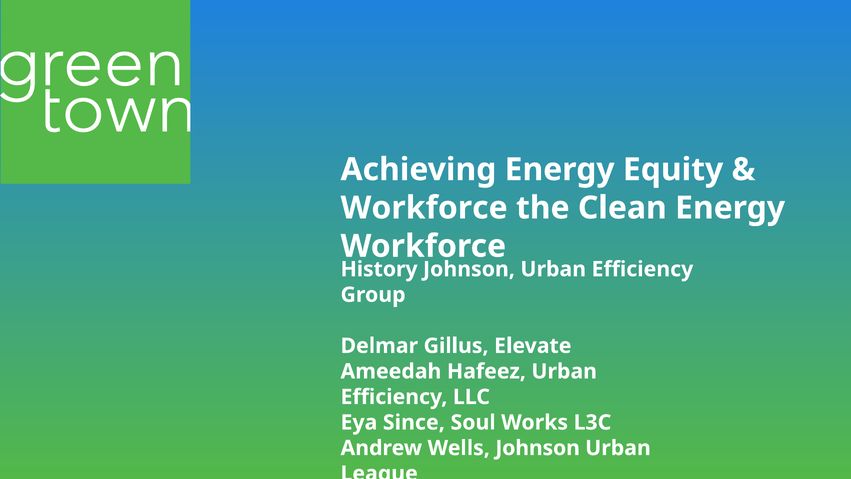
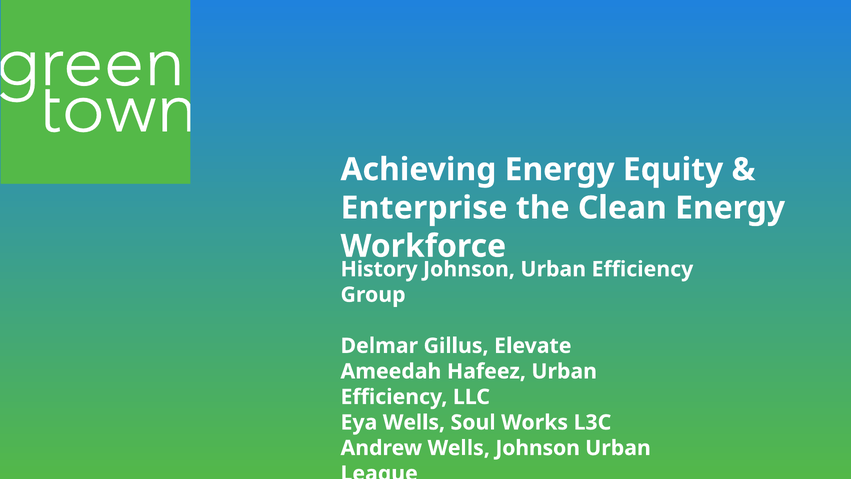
Workforce at (424, 208): Workforce -> Enterprise
Eya Since: Since -> Wells
